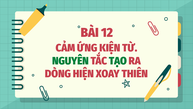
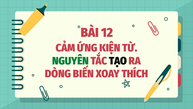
TẠO colour: green -> black
HIỆN: HIỆN -> BIẾN
THIÊN: THIÊN -> THÍCH
